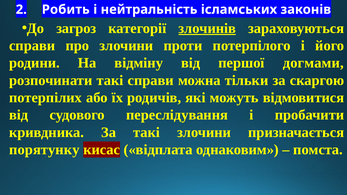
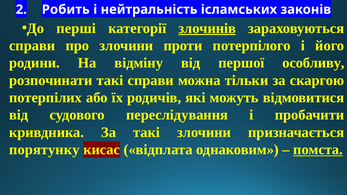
загроз: загроз -> перші
догмами: догмами -> особливу
помста underline: none -> present
